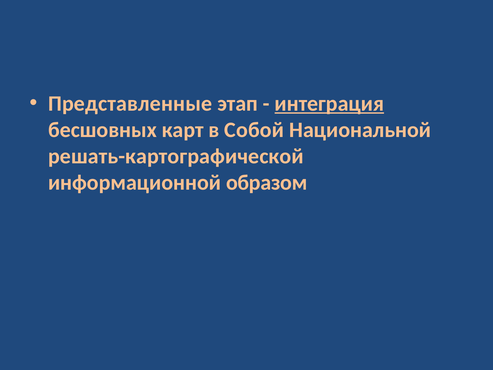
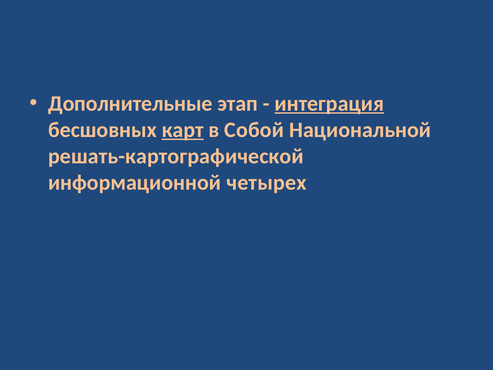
Представленные: Представленные -> Дополнительные
карт underline: none -> present
образом: образом -> четырех
